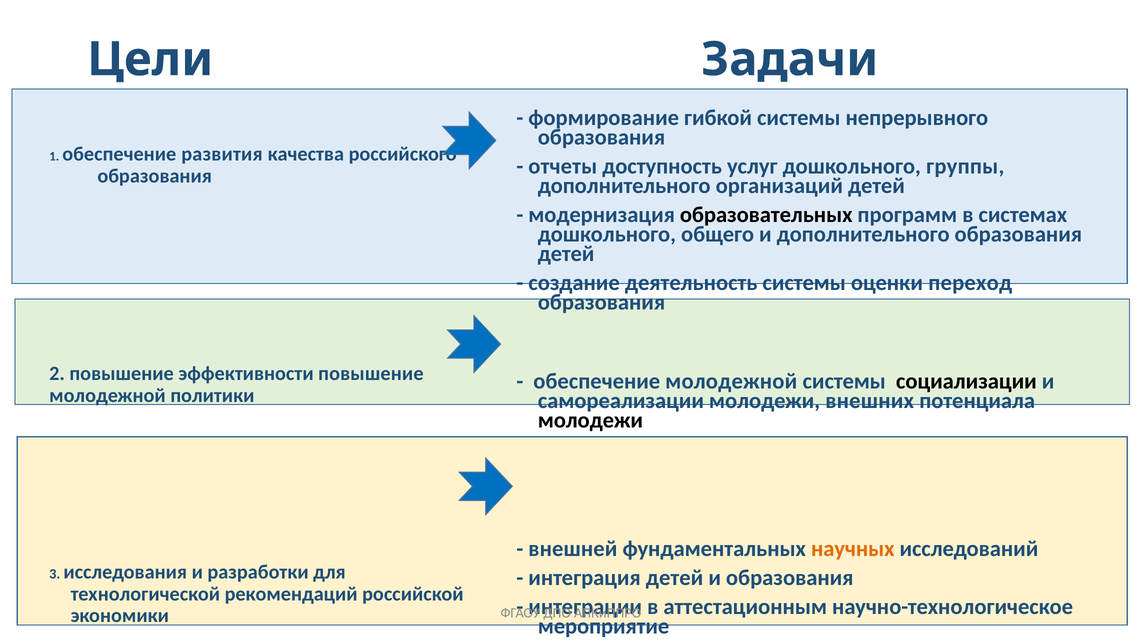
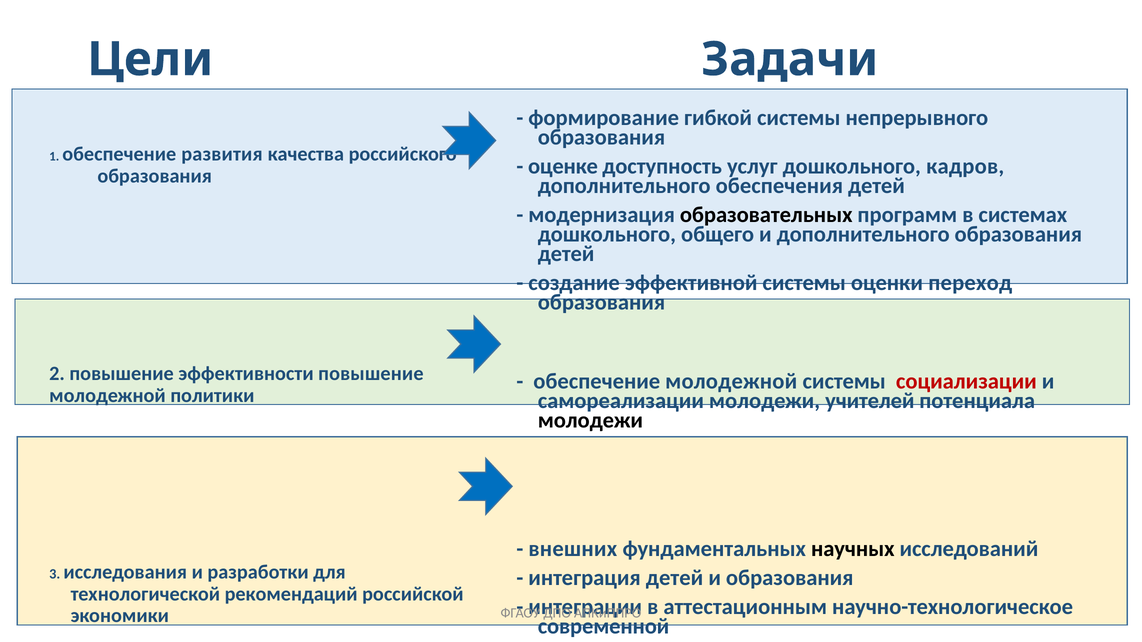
отчеты: отчеты -> оценке
группы: группы -> кадров
организаций: организаций -> обеспечения
деятельность: деятельность -> эффективной
социализации colour: black -> red
внешних: внешних -> учителей
внешней: внешней -> внешних
научных colour: orange -> black
мероприятие: мероприятие -> современной
